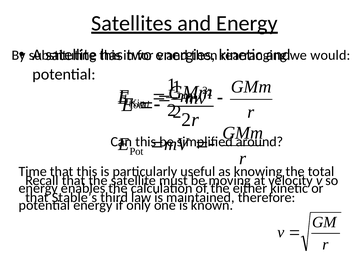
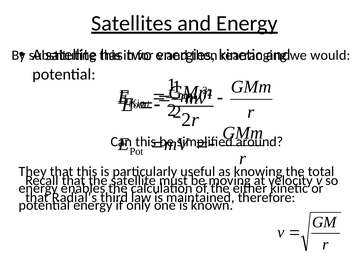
Time: Time -> They
Stable’s: Stable’s -> Radial’s
